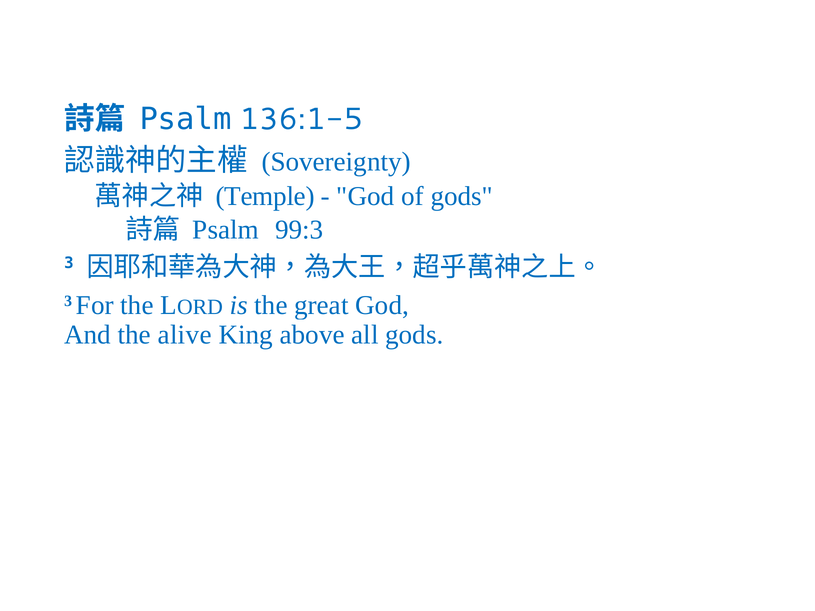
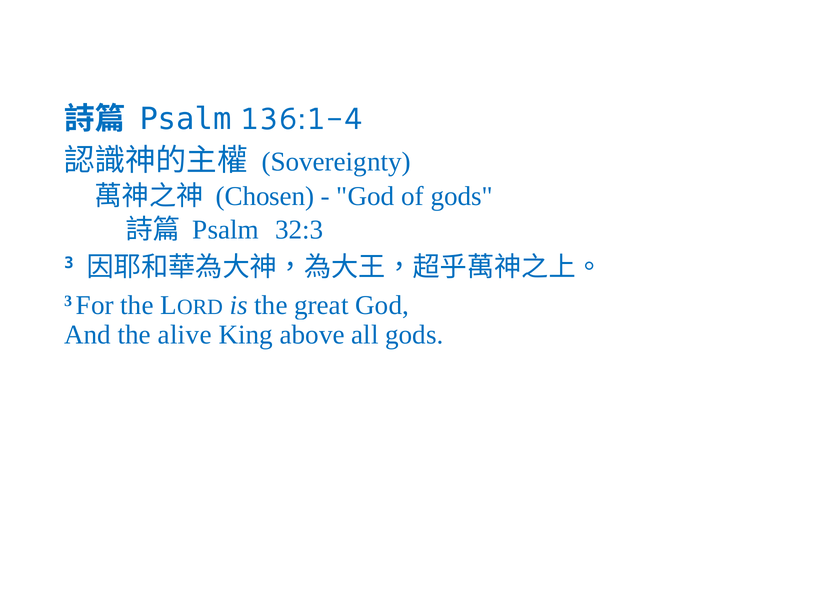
136:1-5: 136:1-5 -> 136:1-4
Temple: Temple -> Chosen
99:3: 99:3 -> 32:3
